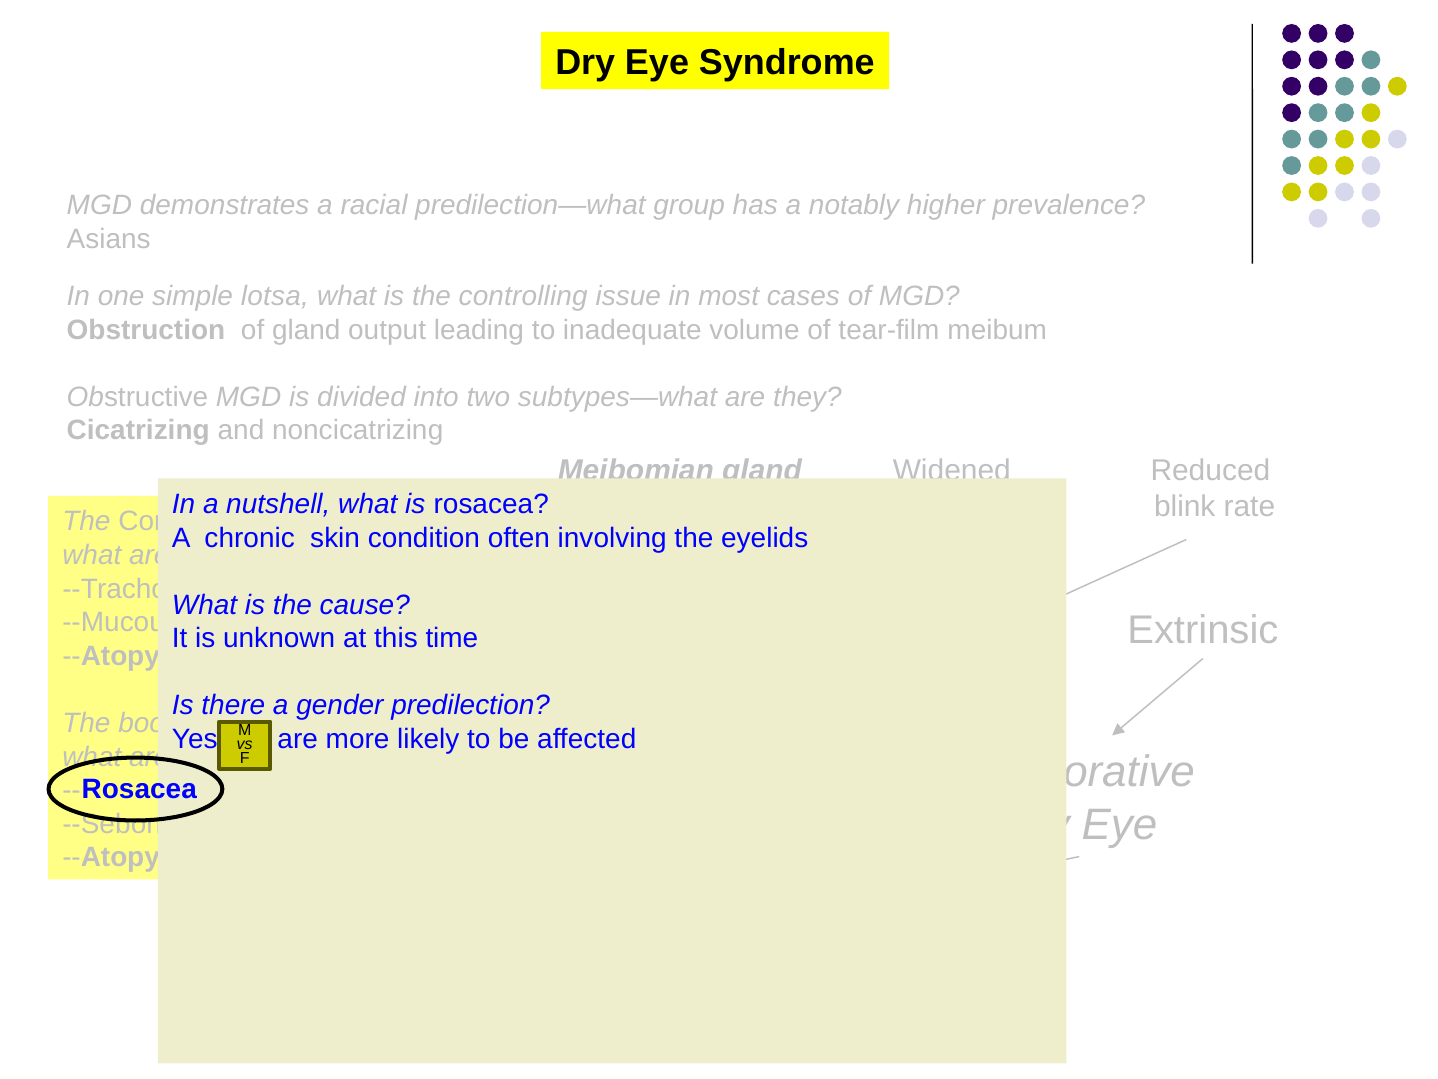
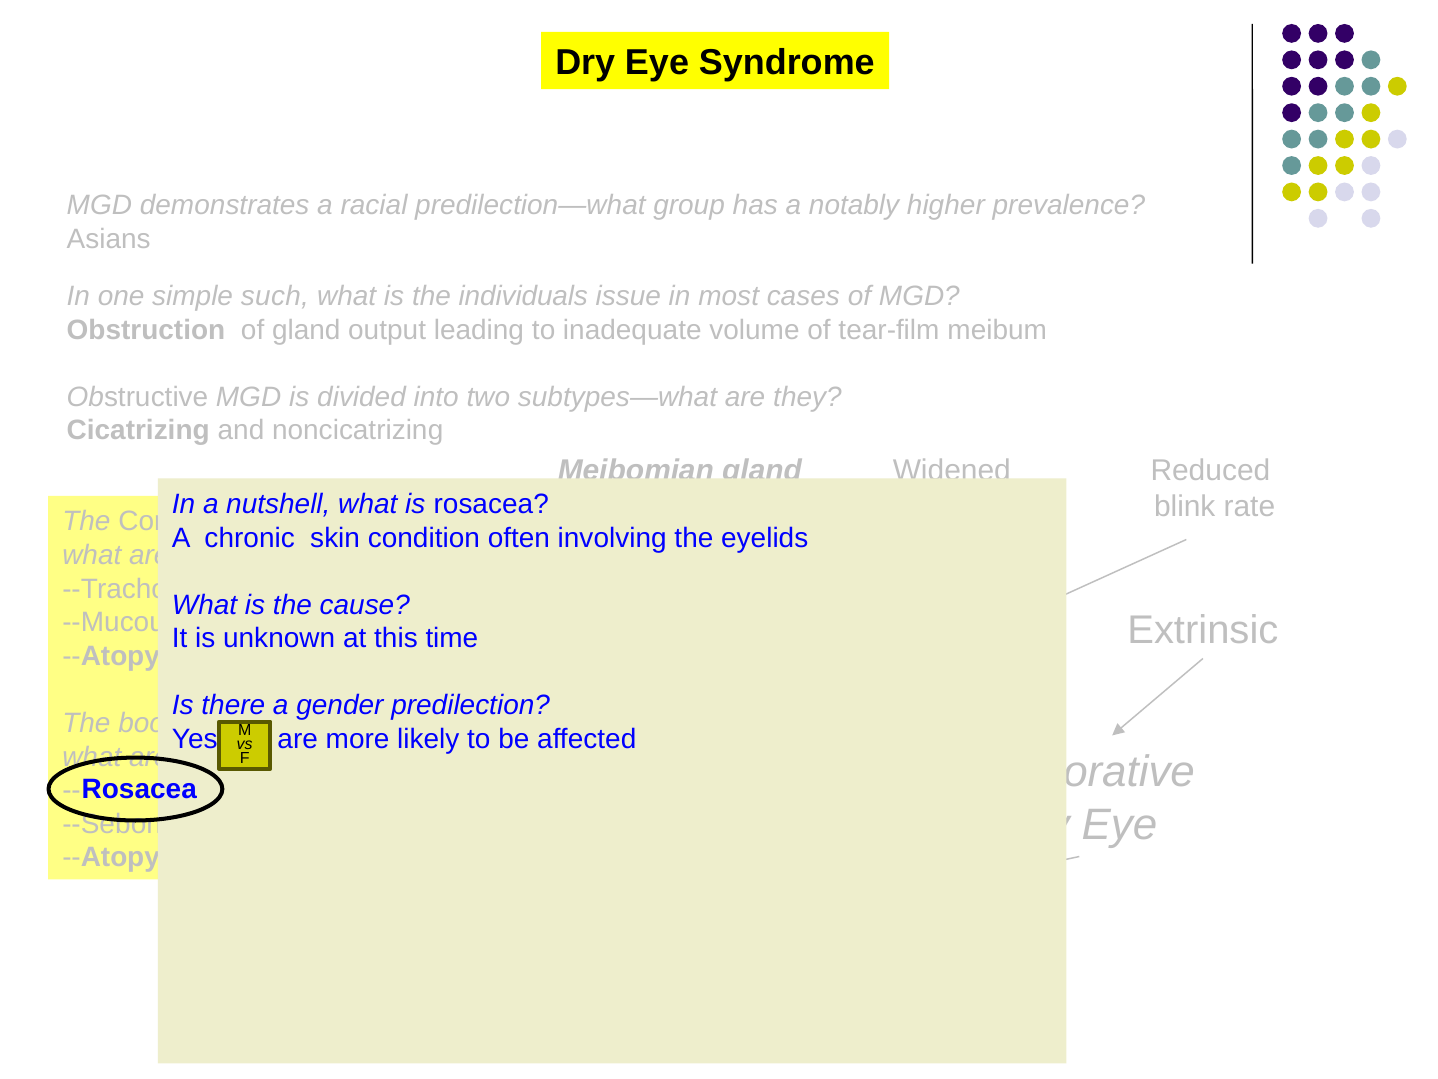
lotsa: lotsa -> such
controlling: controlling -> individuals
